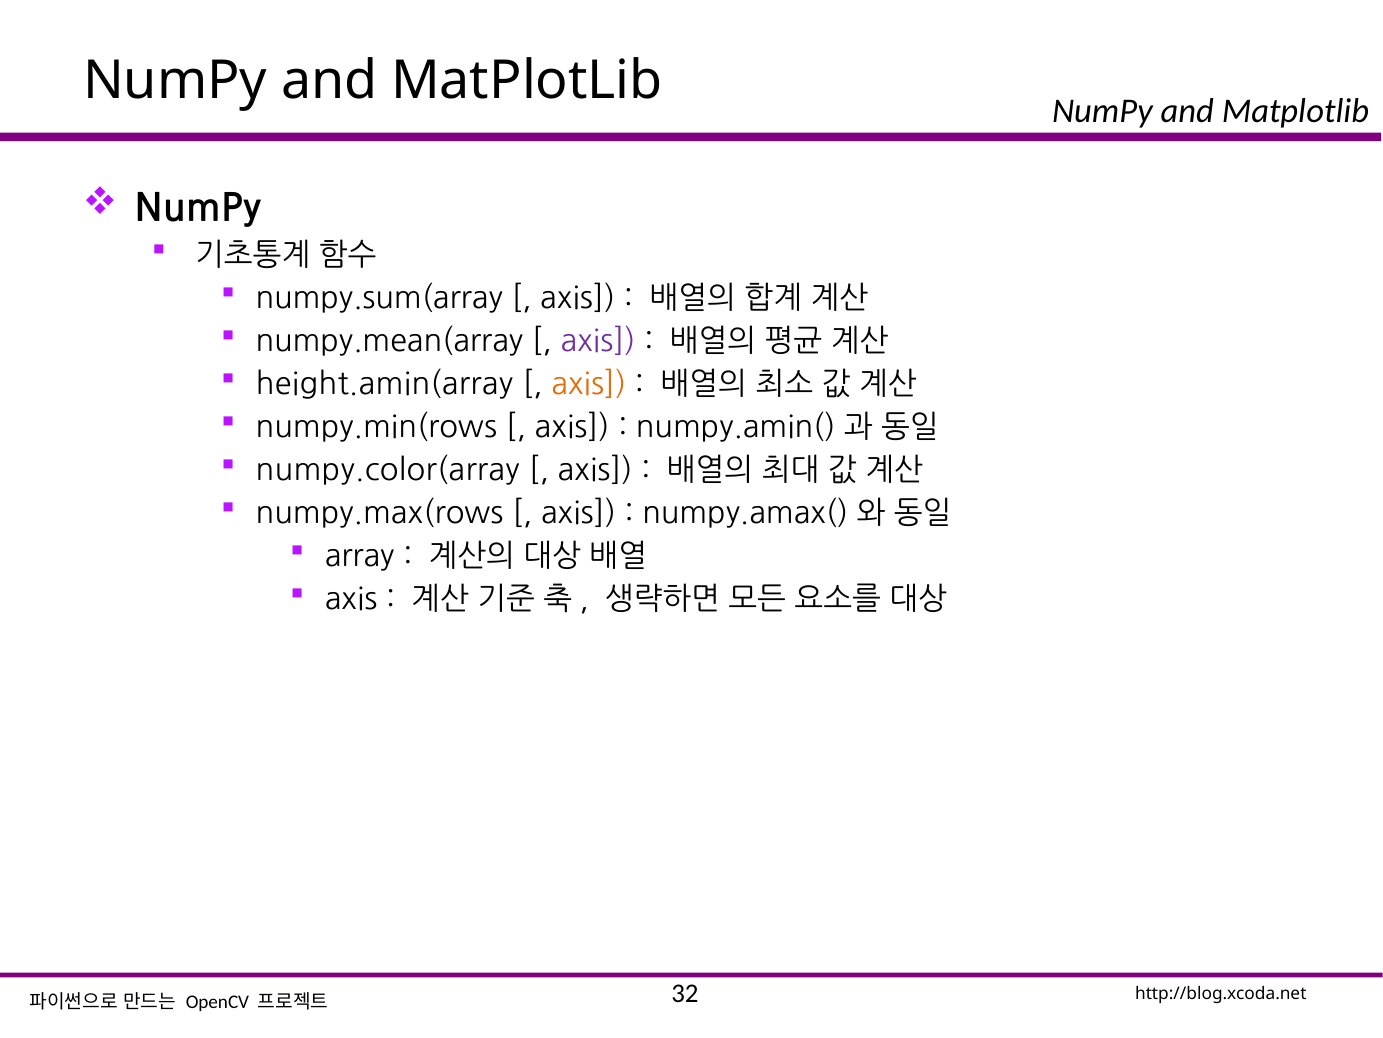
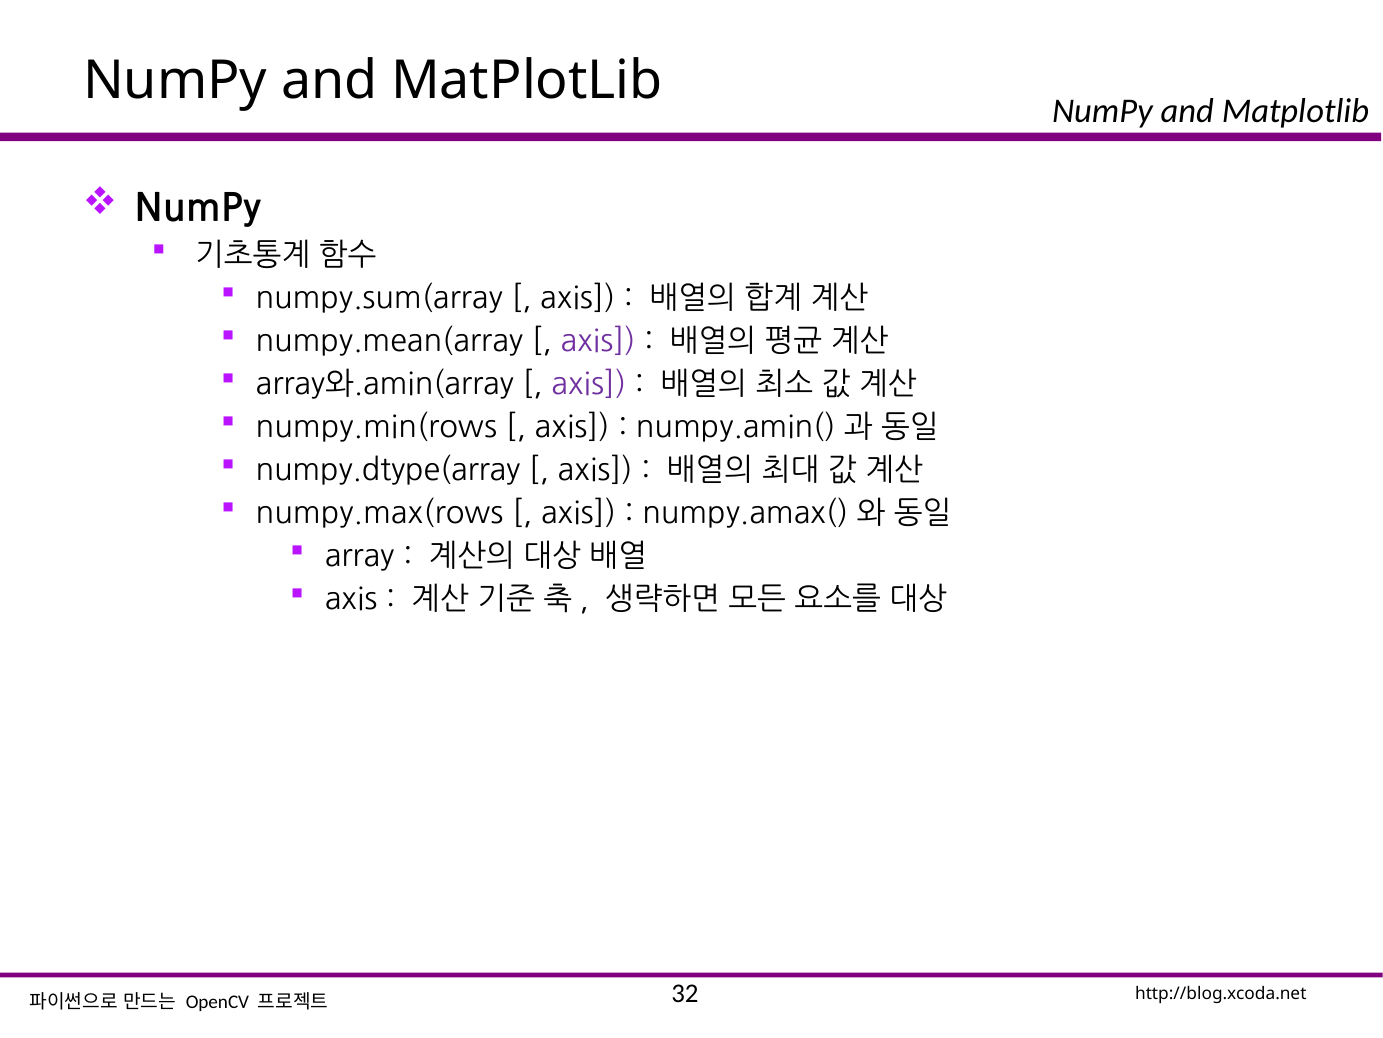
height.amin(array: height.amin(array -> array와.amin(array
axis at (589, 384) colour: orange -> purple
numpy.color(array: numpy.color(array -> numpy.dtype(array
